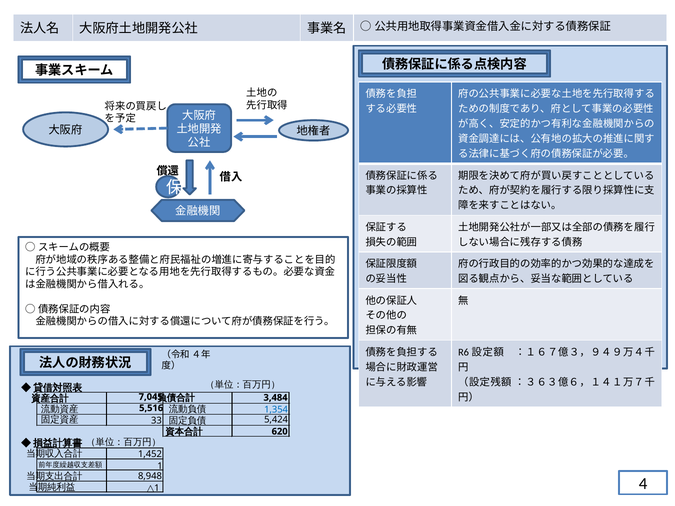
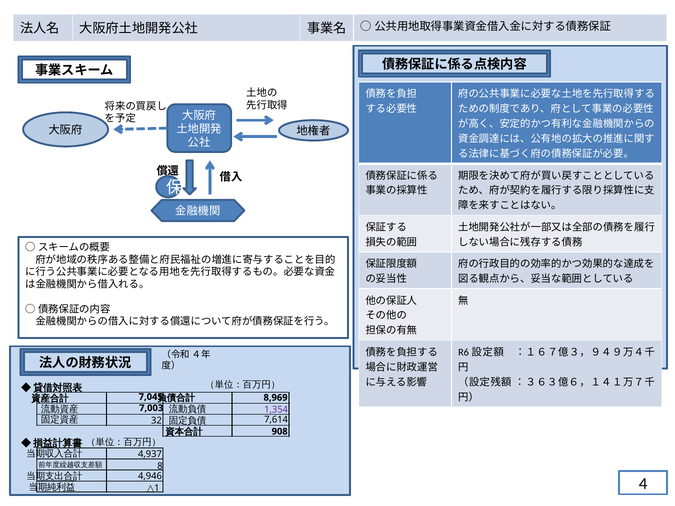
3,484: 3,484 -> 8,969
1,354 colour: blue -> purple
5,516: 5,516 -> 7,003
33: 33 -> 32
5,424: 5,424 -> 7,614
620: 620 -> 908
1,452: 1,452 -> 4,937
1: 1 -> 8
8,948: 8,948 -> 4,946
